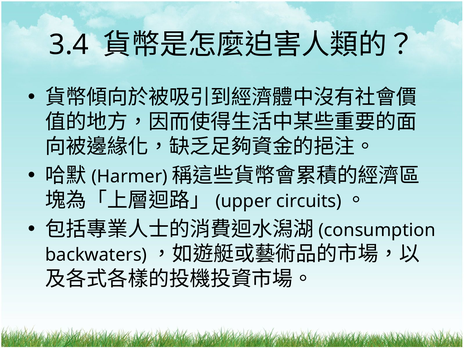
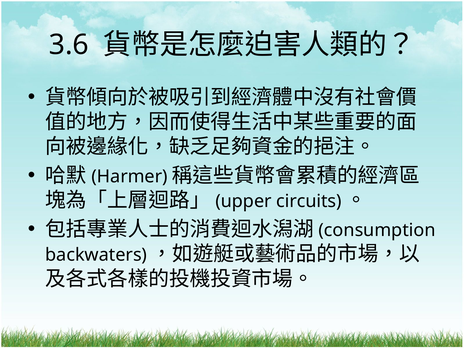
3.4: 3.4 -> 3.6
